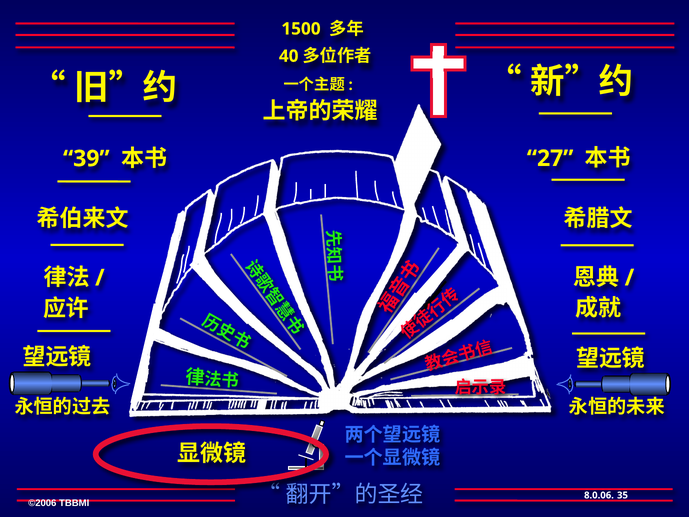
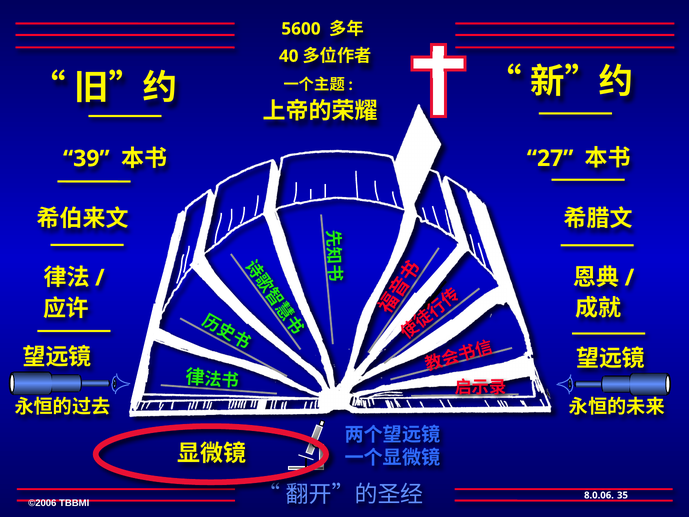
1500: 1500 -> 5600
